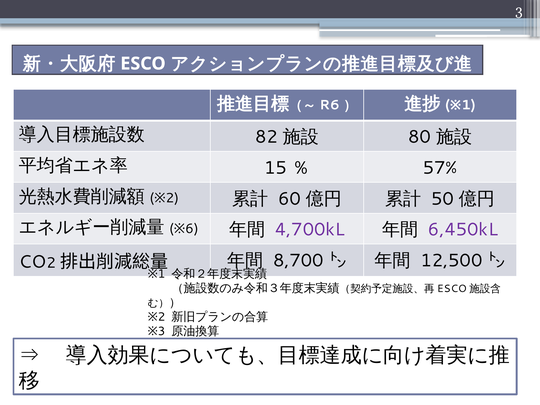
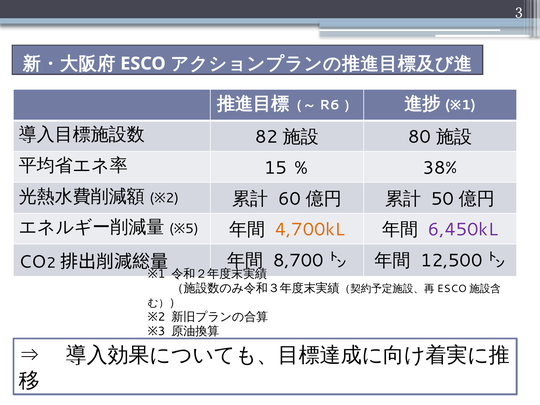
57%: 57% -> 38%
6: 6 -> 5
4,700kL colour: purple -> orange
